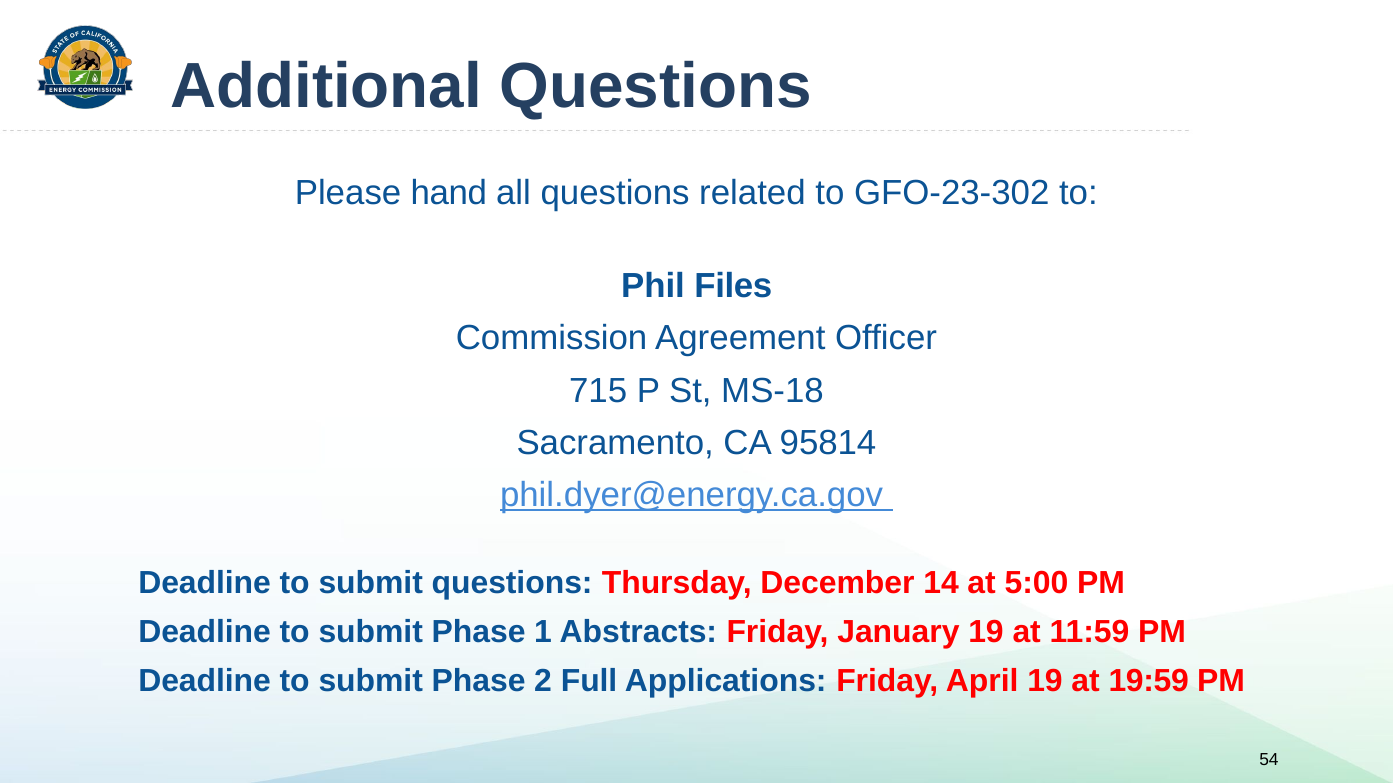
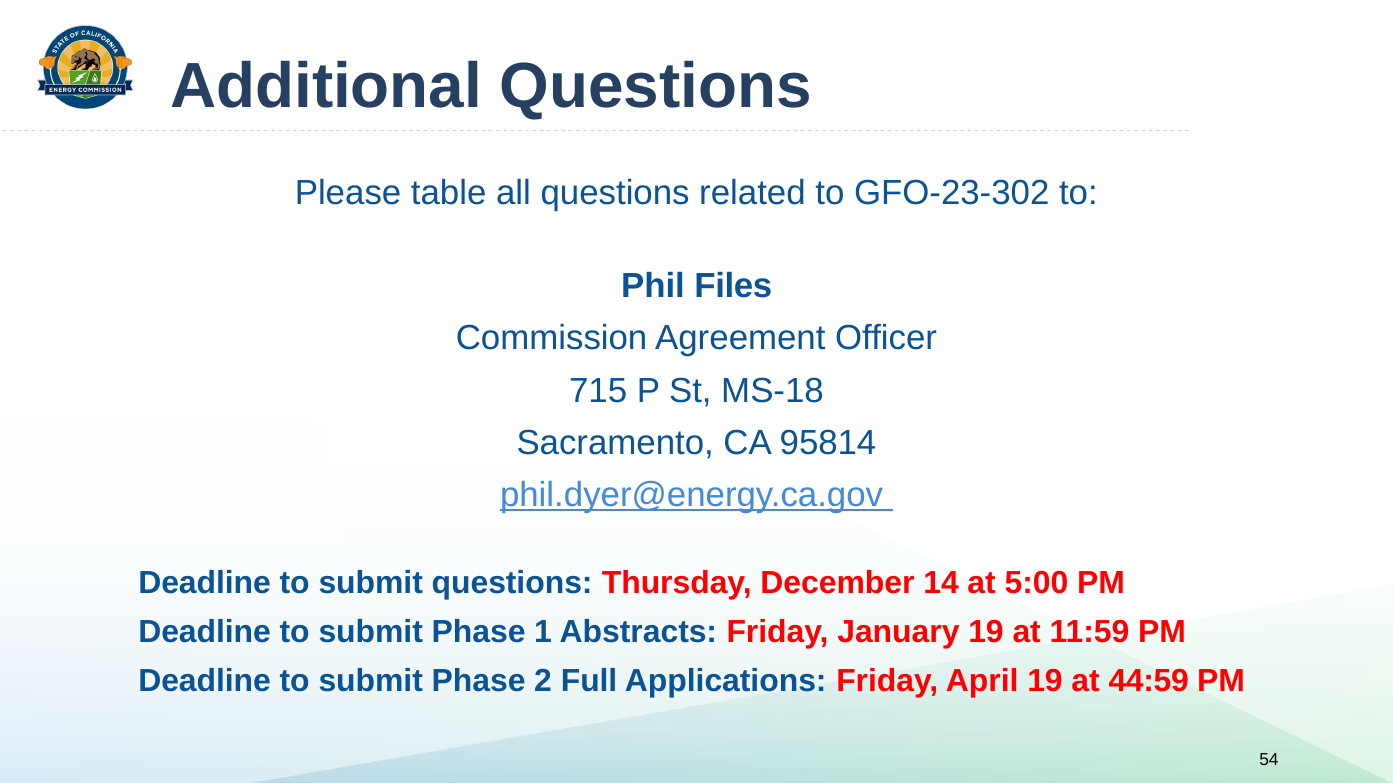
hand: hand -> table
19:59: 19:59 -> 44:59
